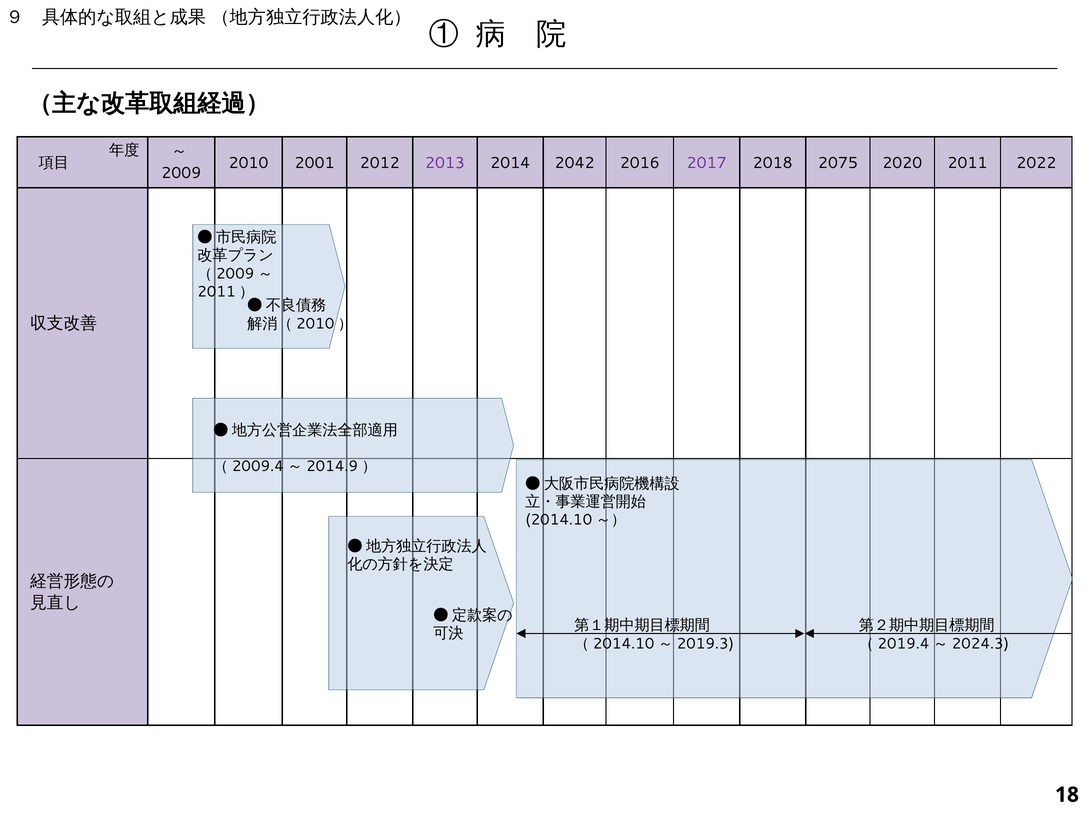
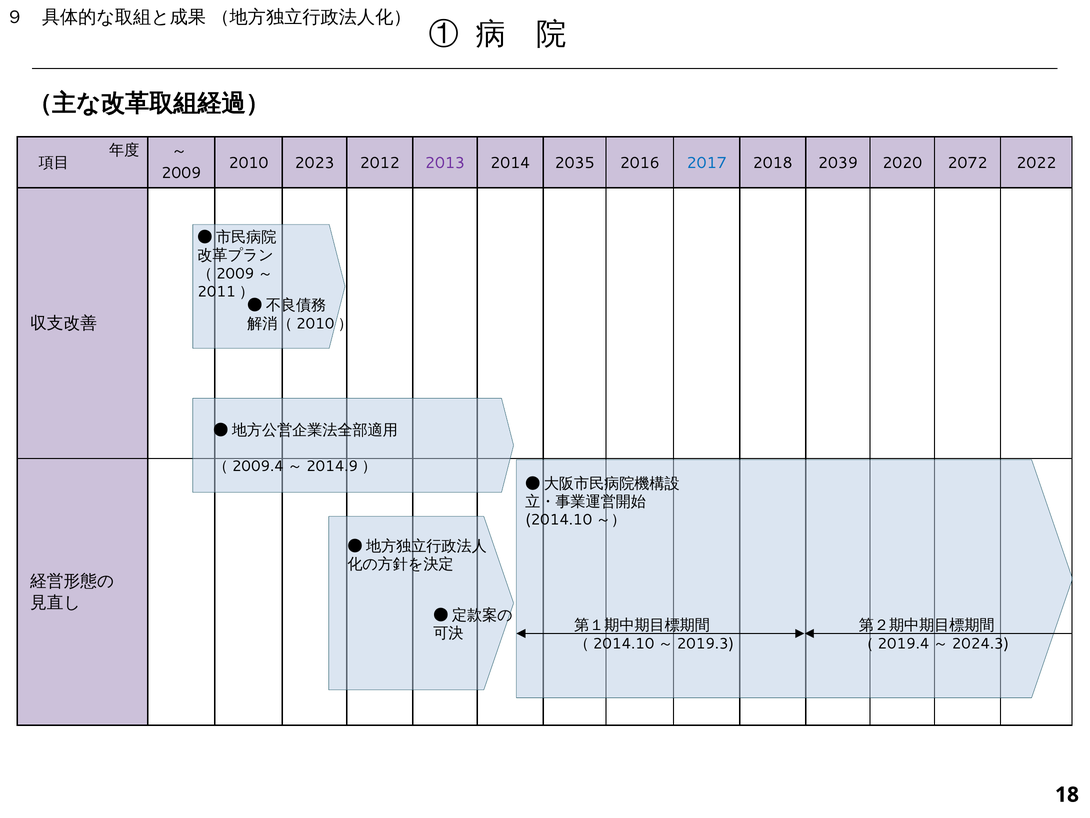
2001: 2001 -> 2023
2042: 2042 -> 2035
2017 colour: purple -> blue
2075: 2075 -> 2039
2011: 2011 -> 2072
